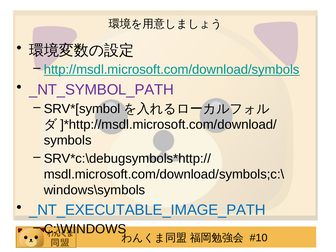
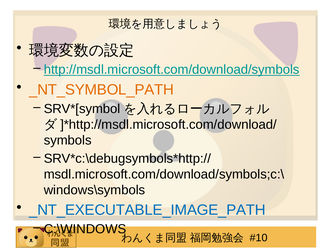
_NT_SYMBOL_PATH colour: purple -> orange
